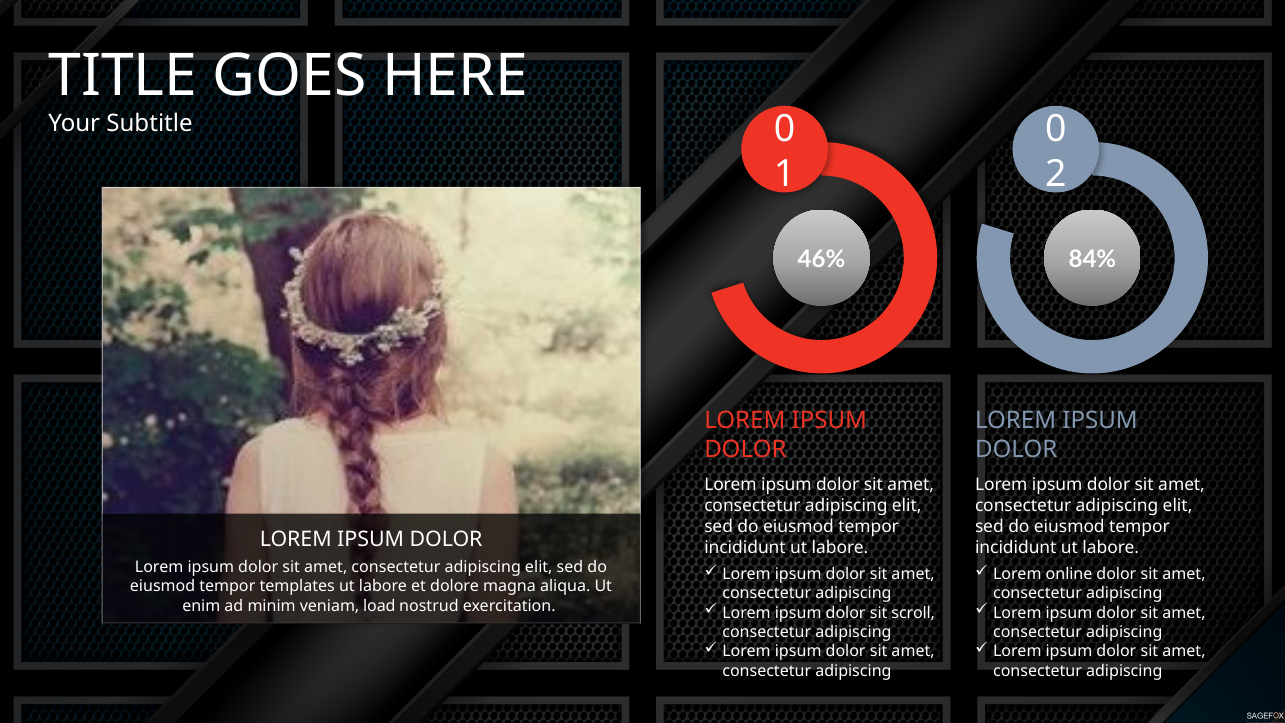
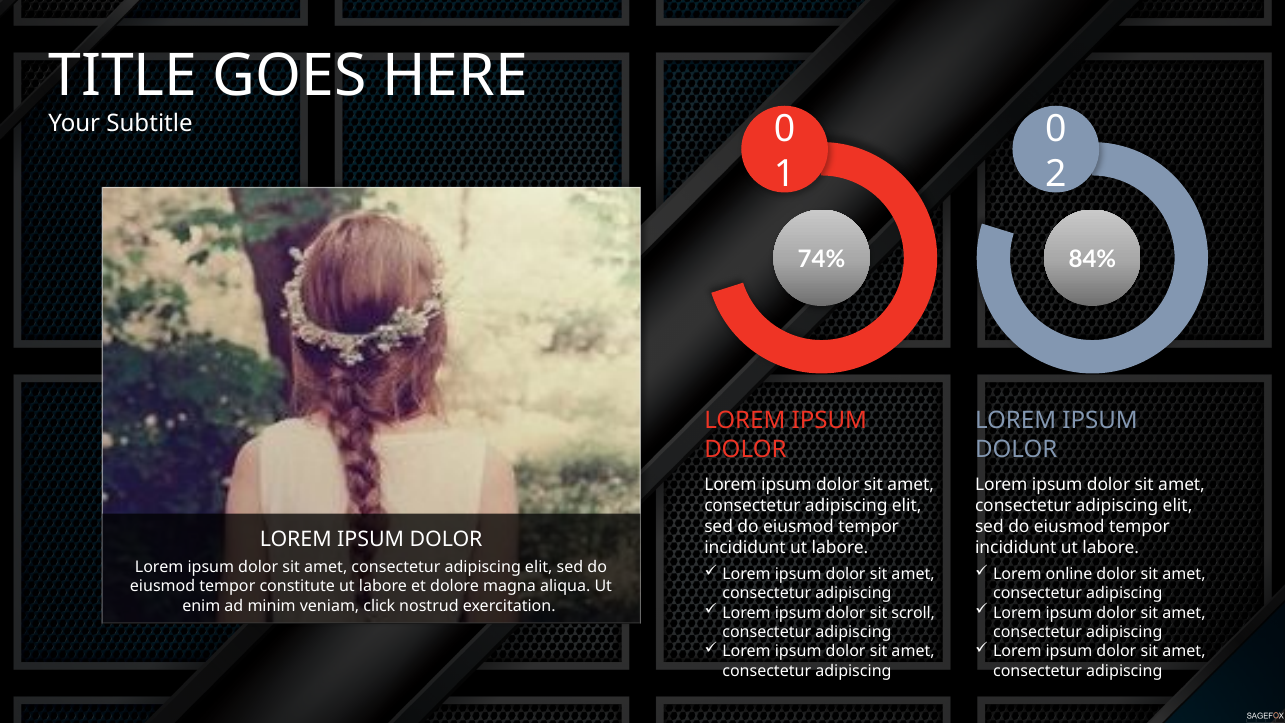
46%: 46% -> 74%
templates: templates -> constitute
load: load -> click
